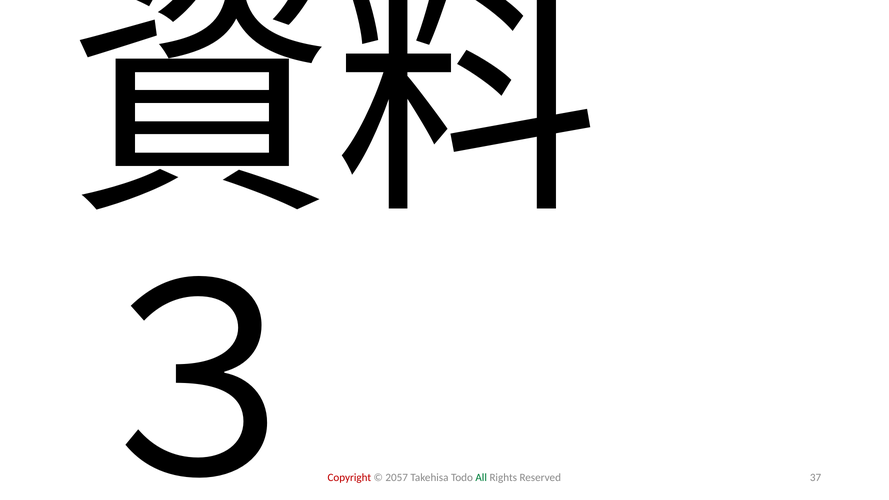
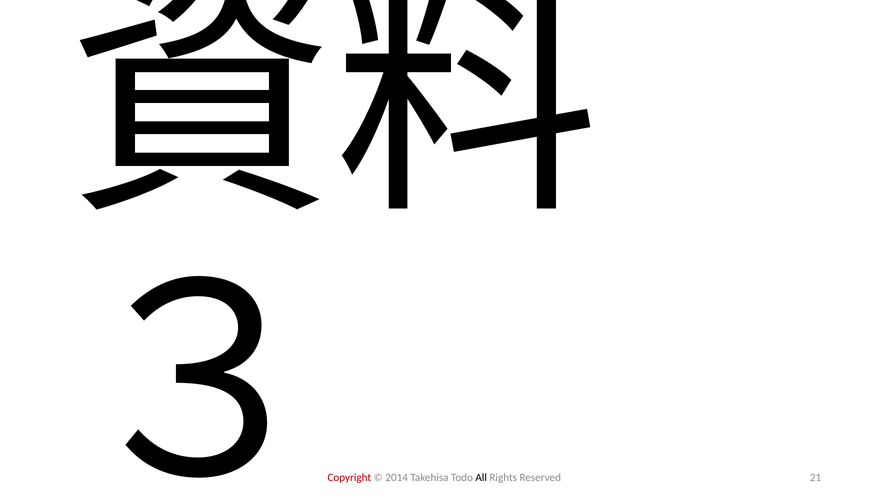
2057: 2057 -> 2014
All colour: green -> black
37: 37 -> 21
